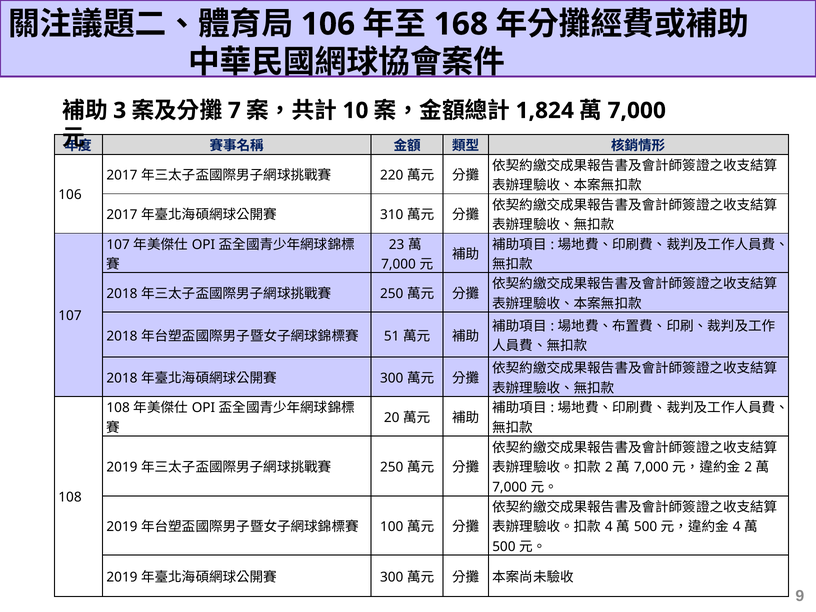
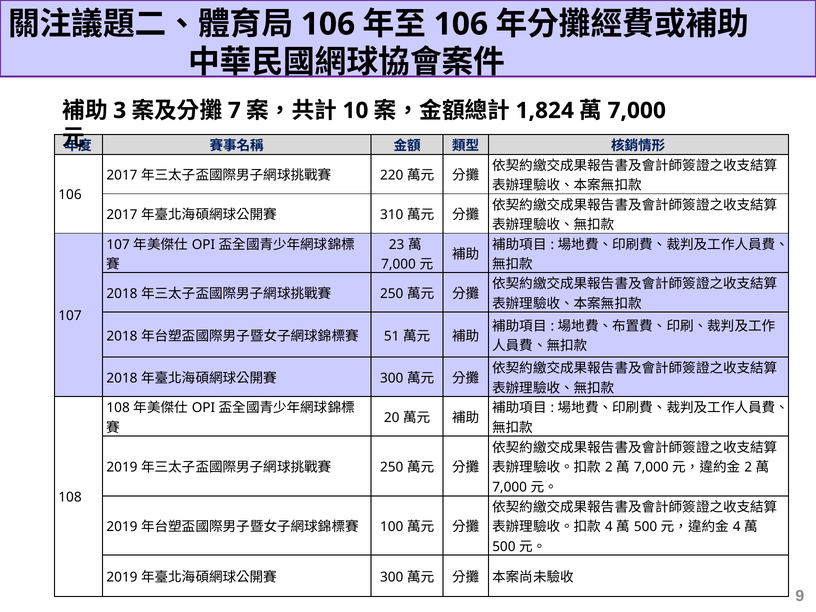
168 at (461, 24): 168 -> 106
